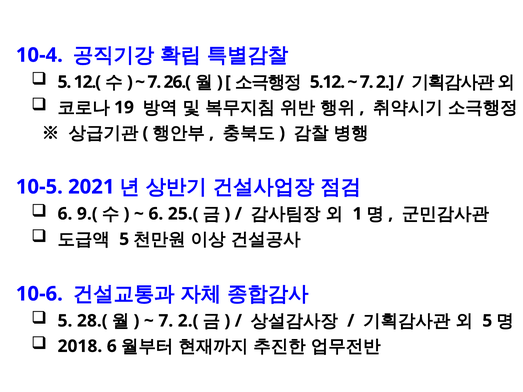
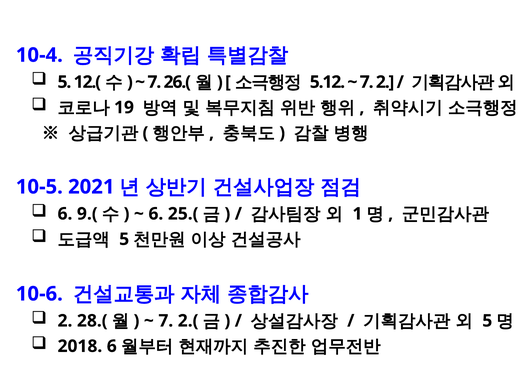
5 at (65, 321): 5 -> 2
